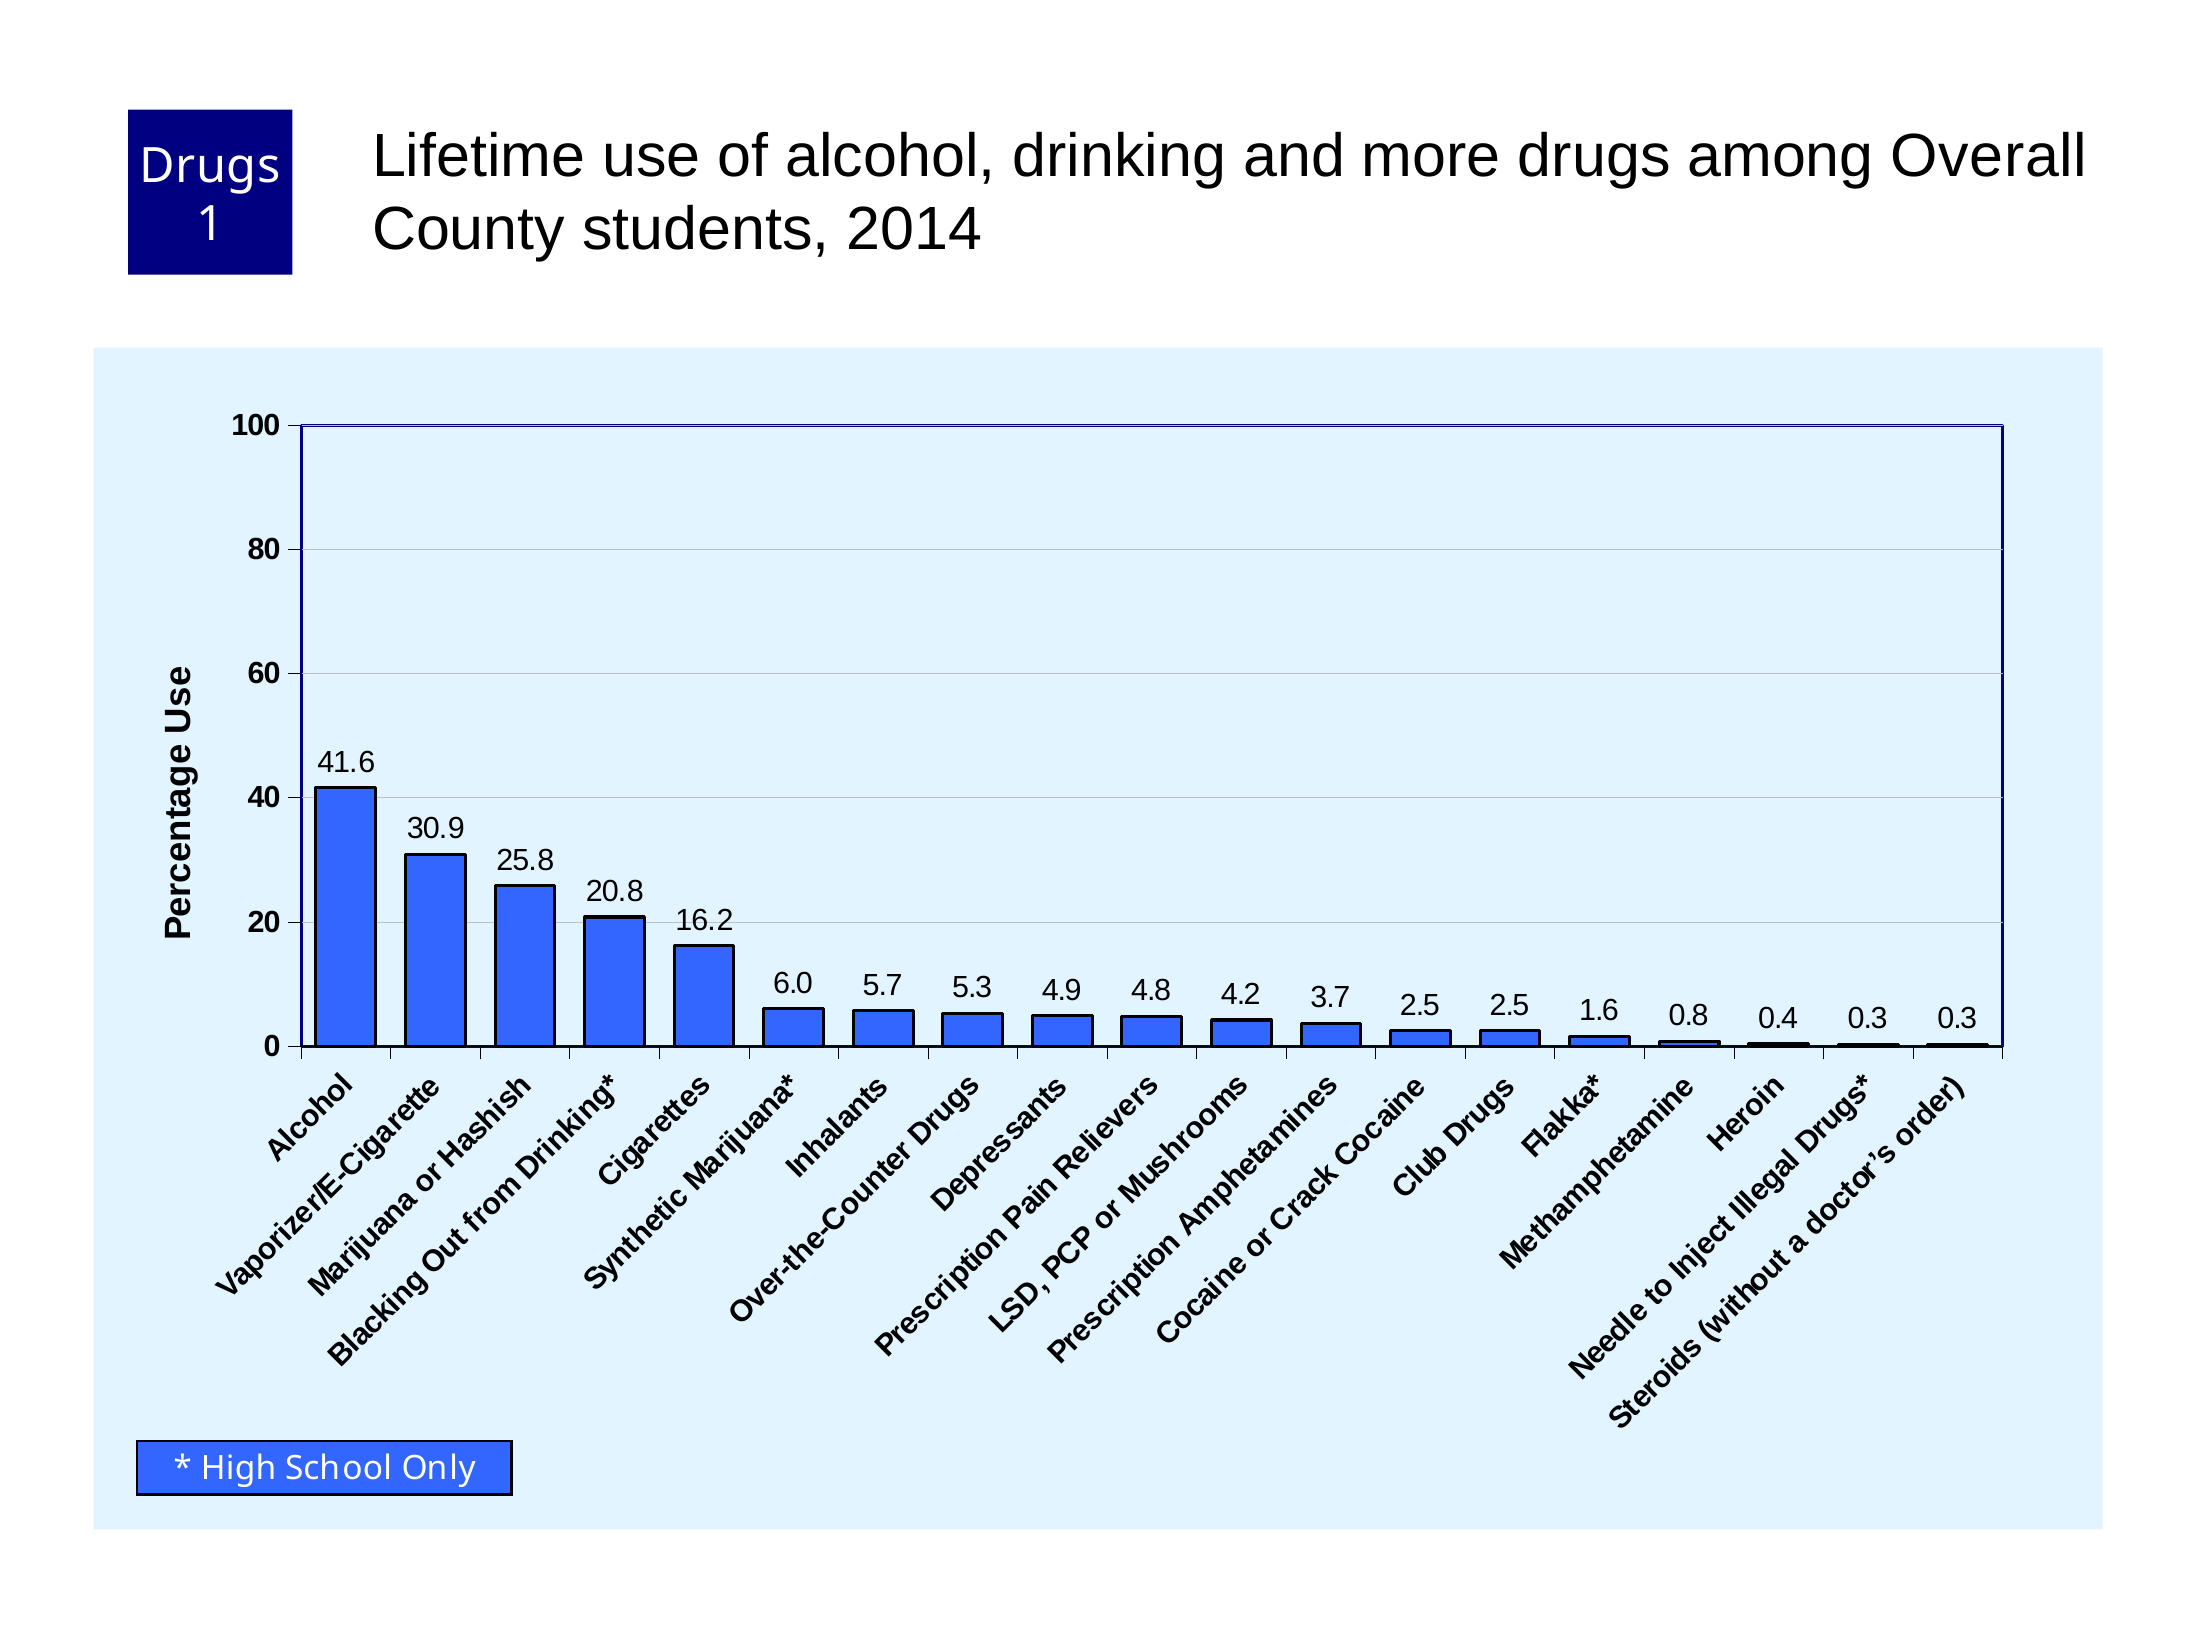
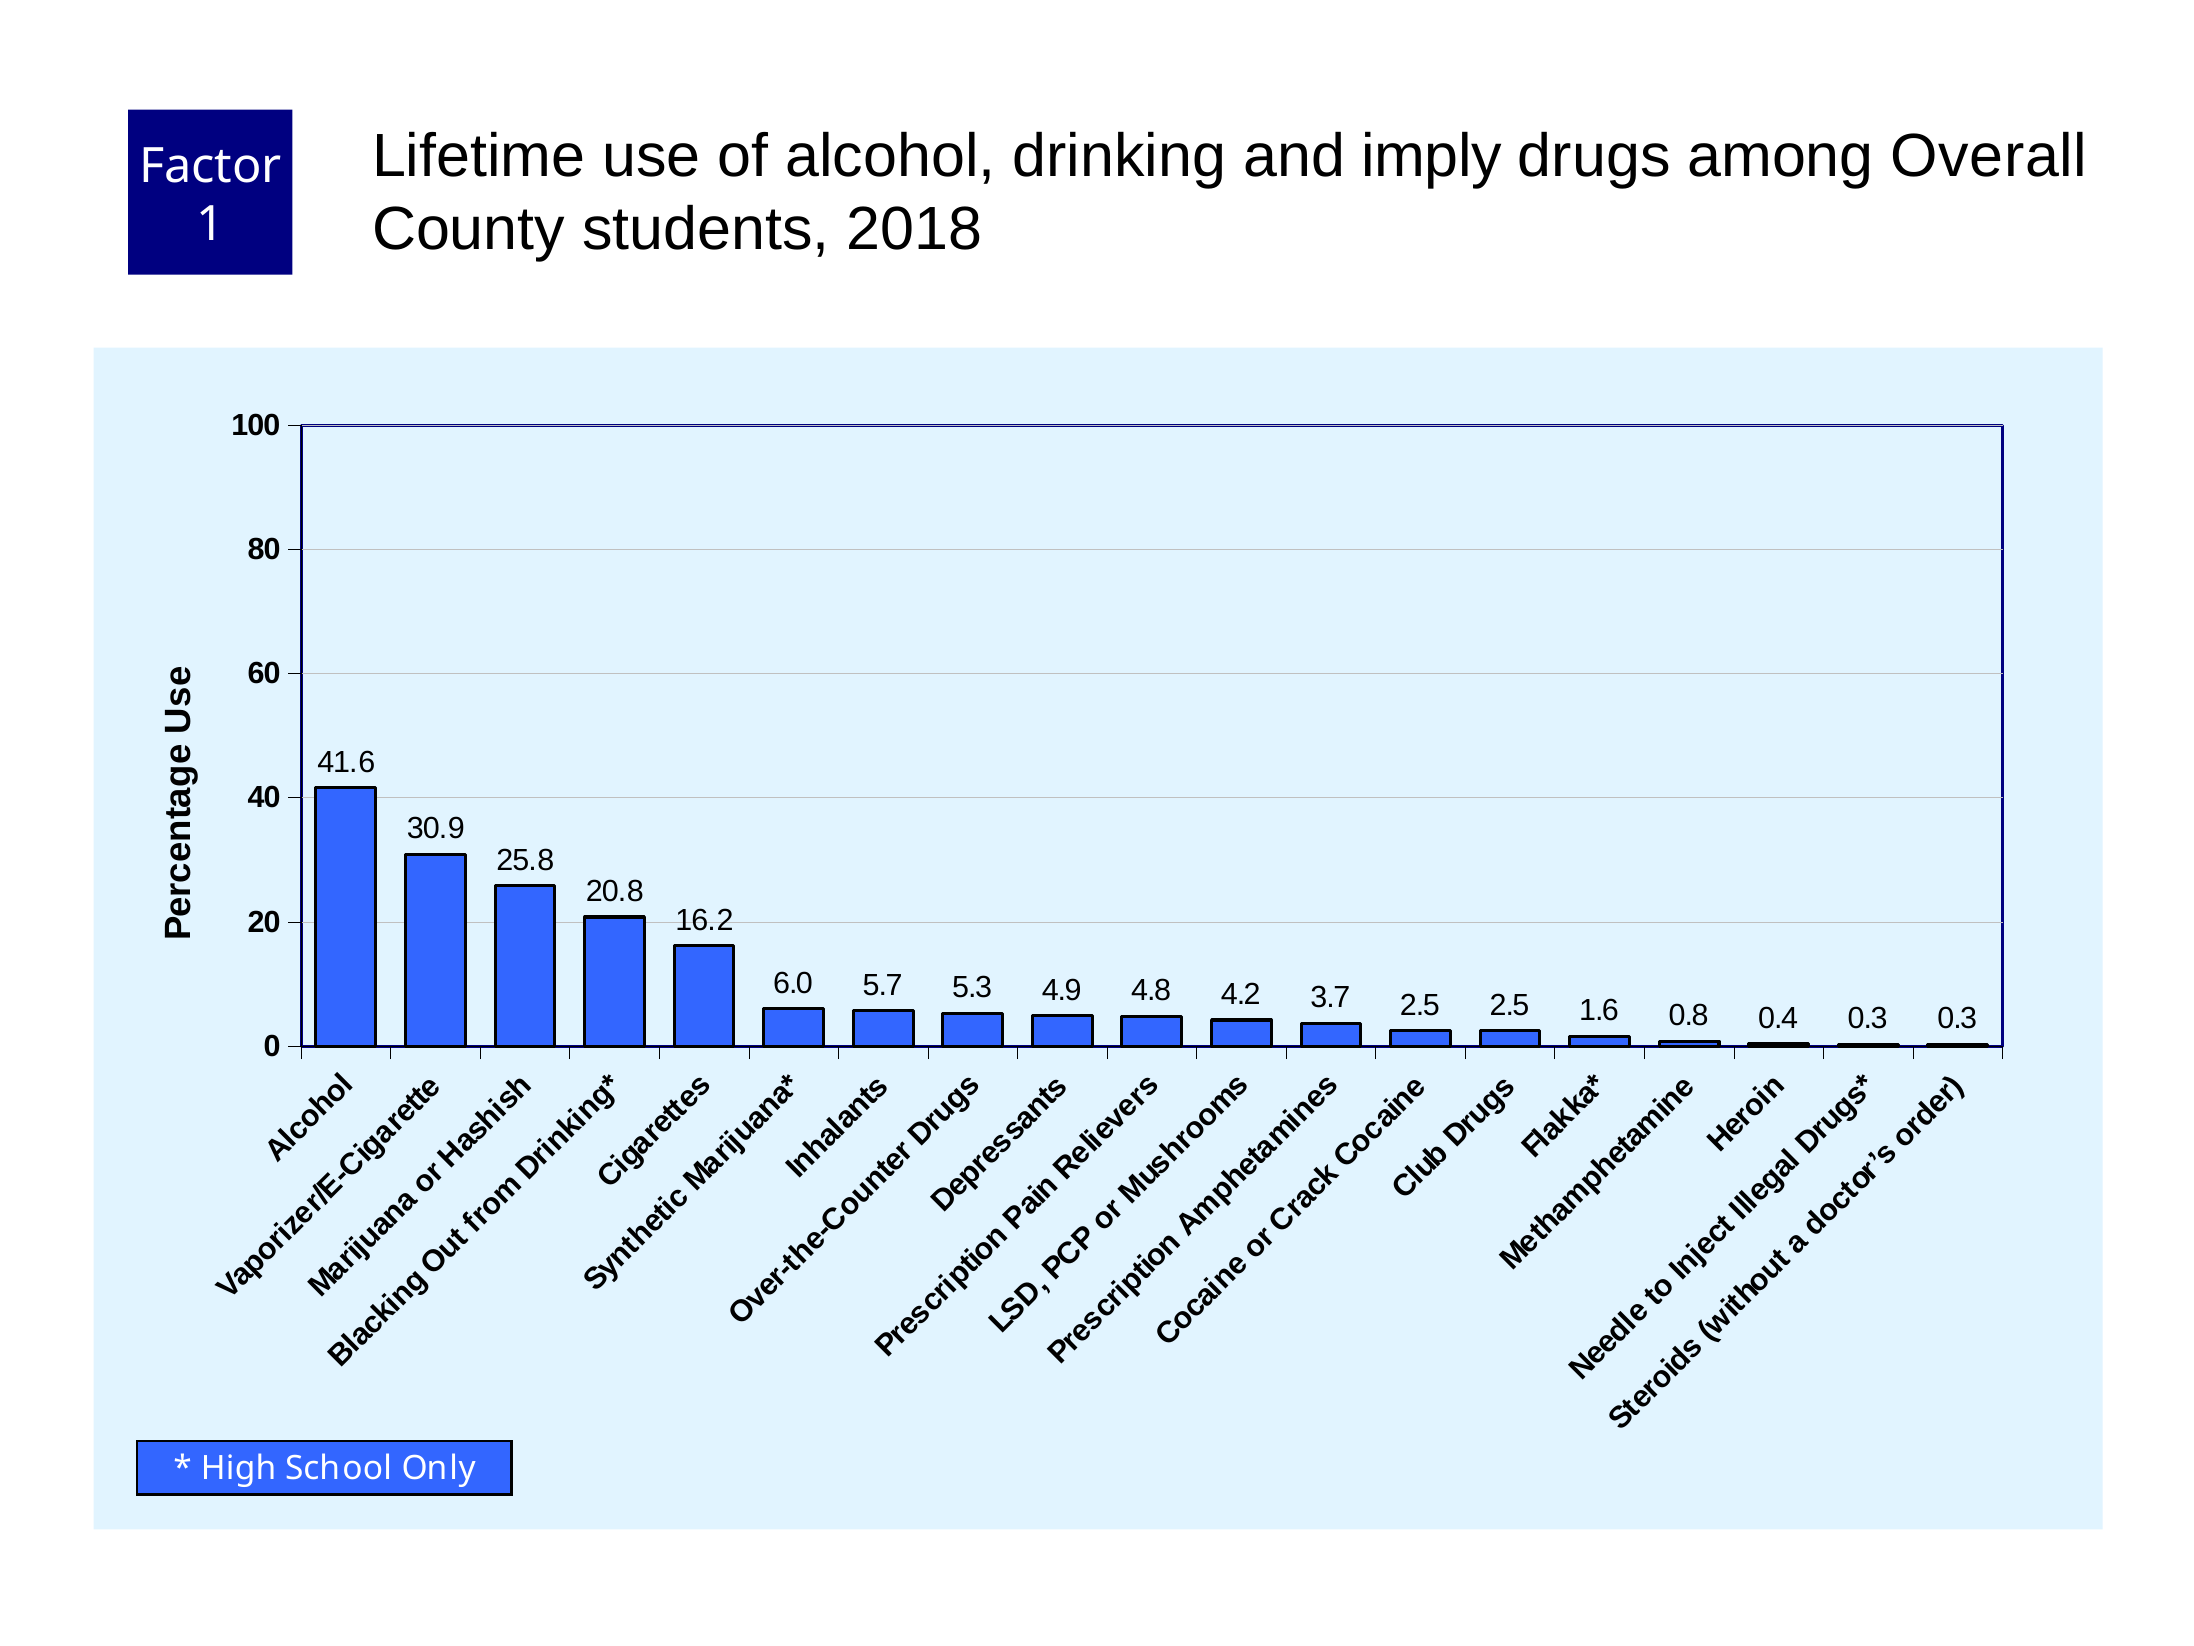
more: more -> imply
Drugs at (210, 166): Drugs -> Factor
2014: 2014 -> 2018
